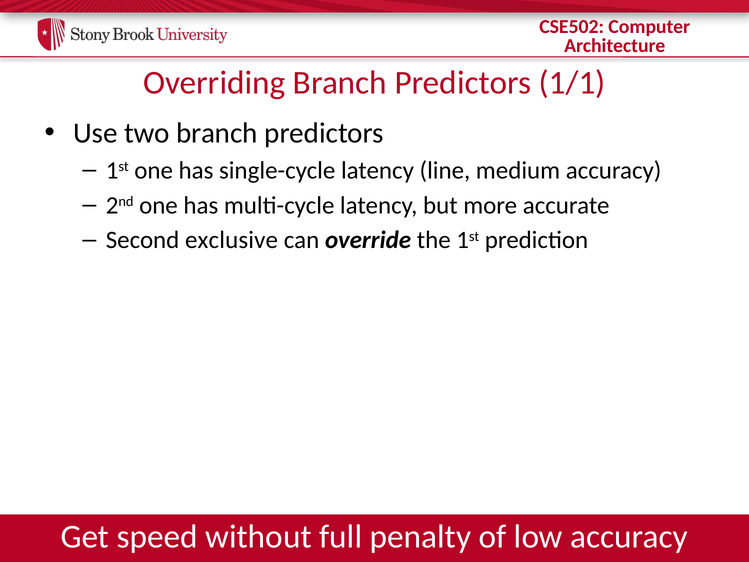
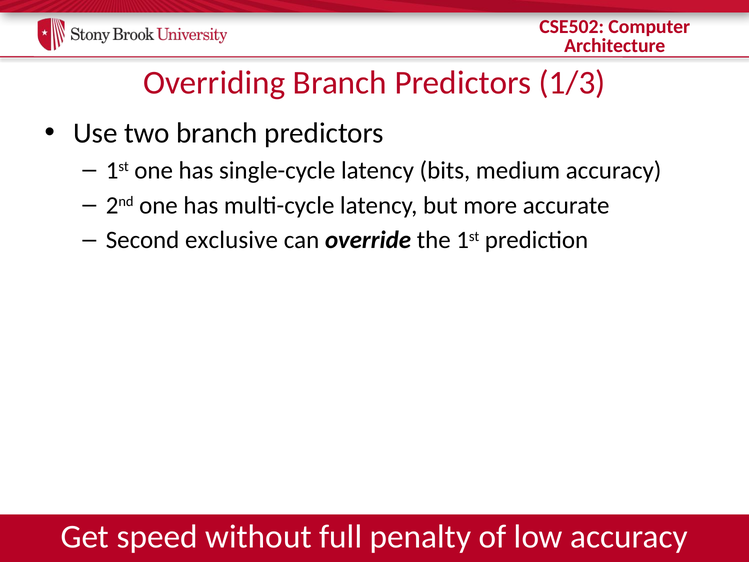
1/1: 1/1 -> 1/3
line: line -> bits
